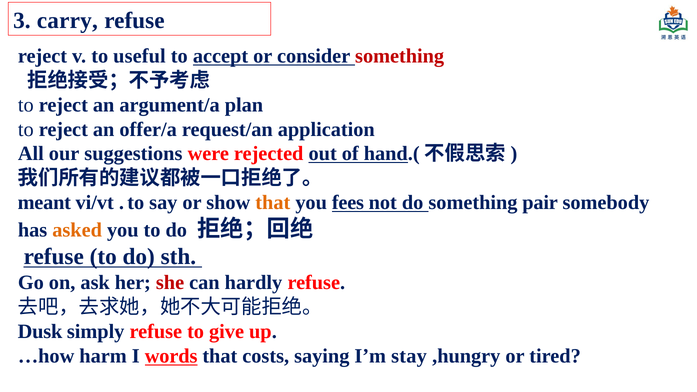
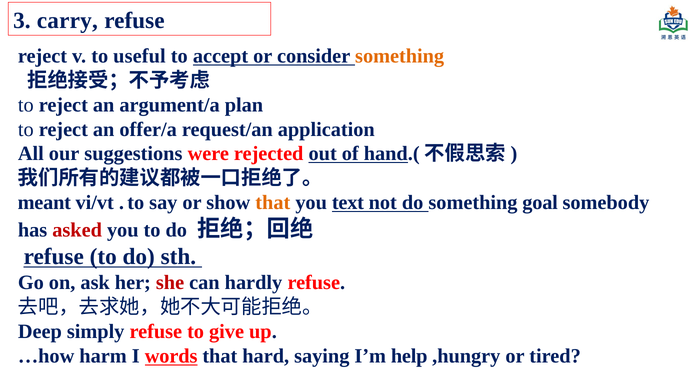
something at (400, 56) colour: red -> orange
fees: fees -> text
pair: pair -> goal
asked colour: orange -> red
Dusk: Dusk -> Deep
costs: costs -> hard
stay: stay -> help
